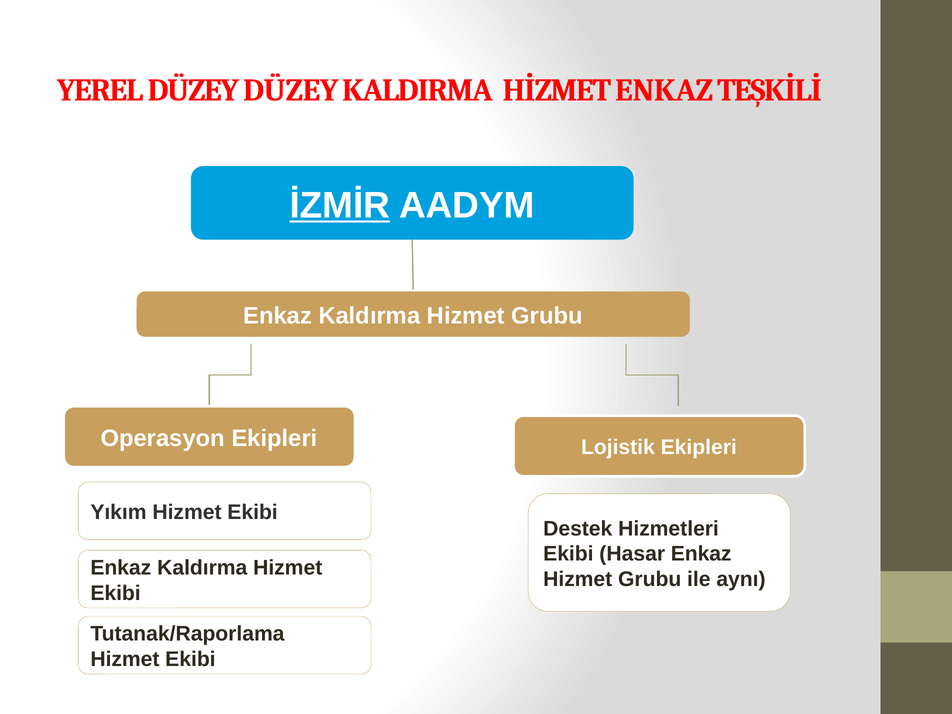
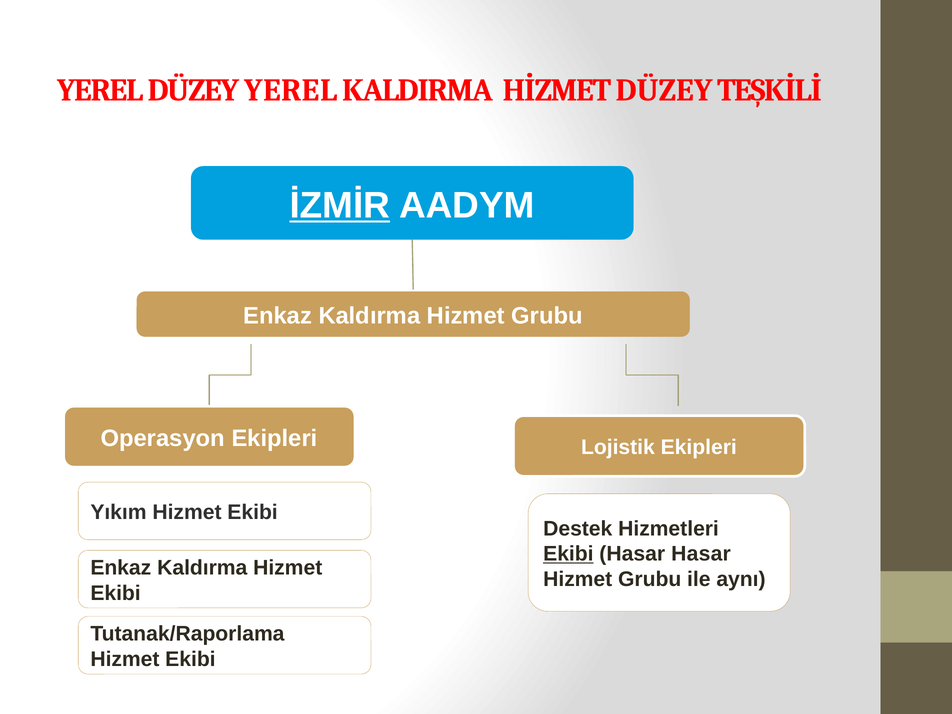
DÜZEY DÜZEY: DÜZEY -> YEREL
HİZMET ENKAZ: ENKAZ -> DÜZEY
Ekibi at (568, 554) underline: none -> present
Hasar Enkaz: Enkaz -> Hasar
